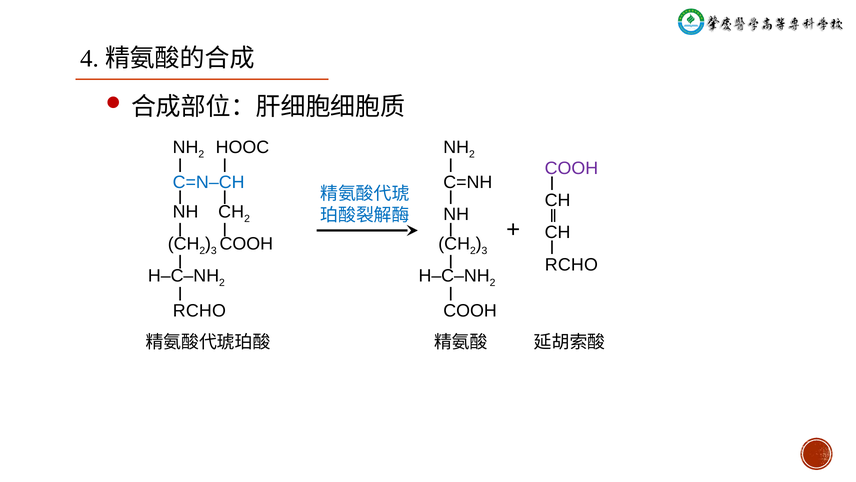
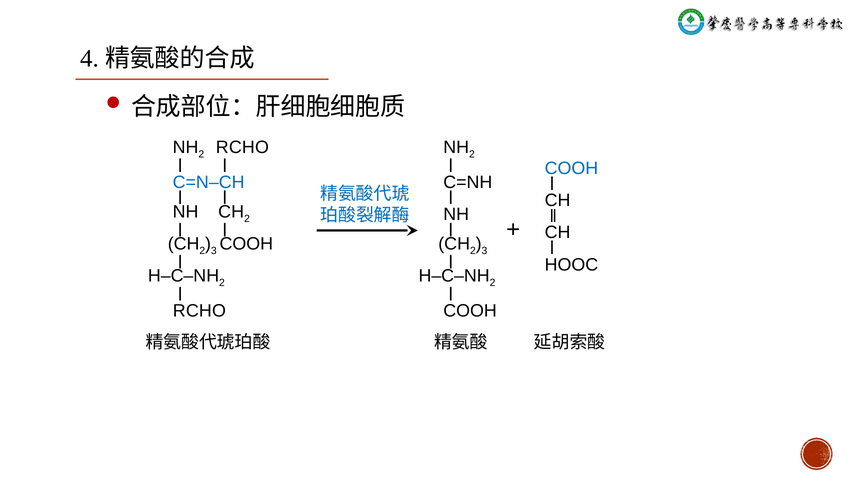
HOOC at (242, 147): HOOC -> RCHO
COOH at (571, 168) colour: purple -> blue
RCHO at (571, 264): RCHO -> HOOC
